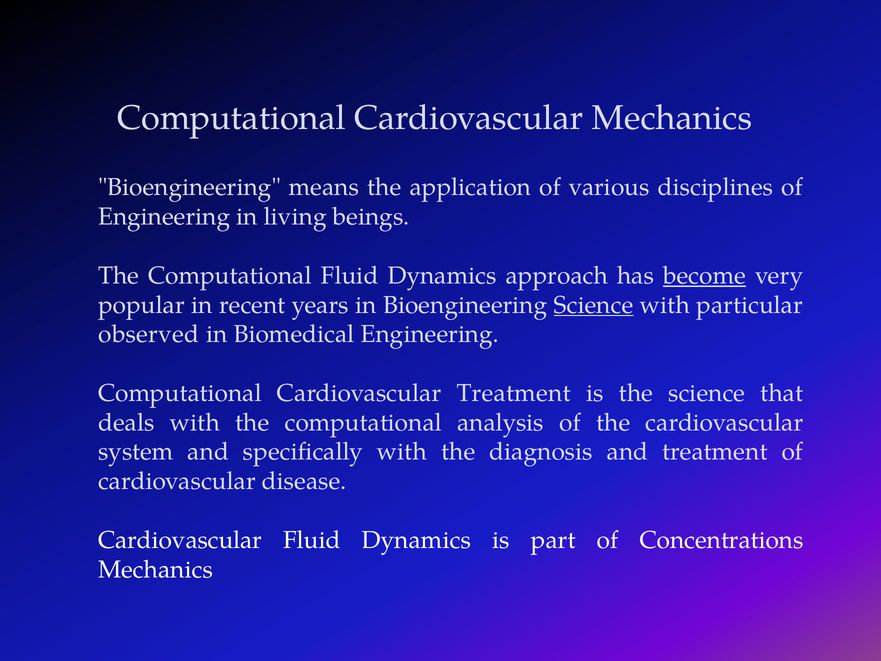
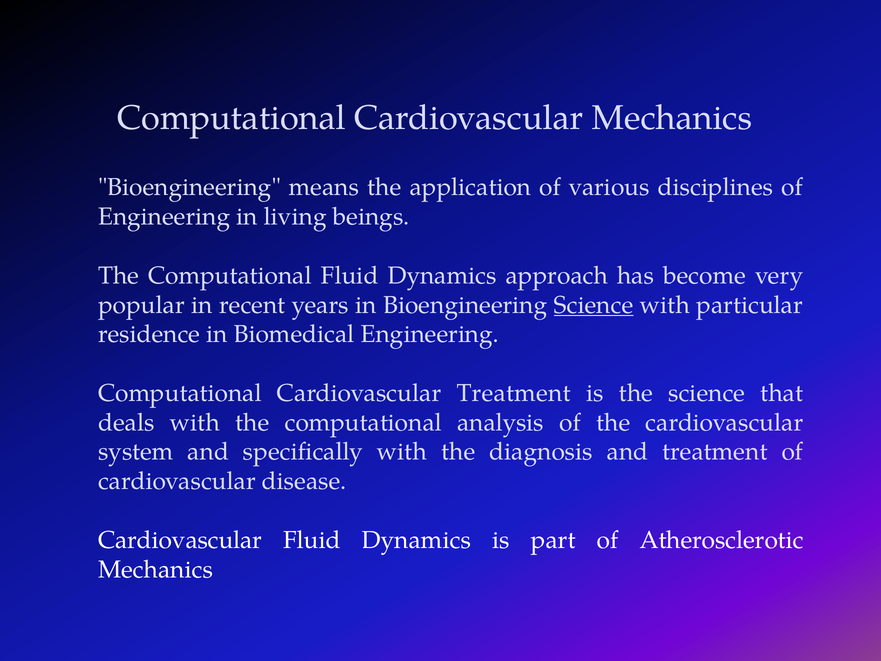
become underline: present -> none
observed: observed -> residence
Concentrations: Concentrations -> Atherosclerotic
